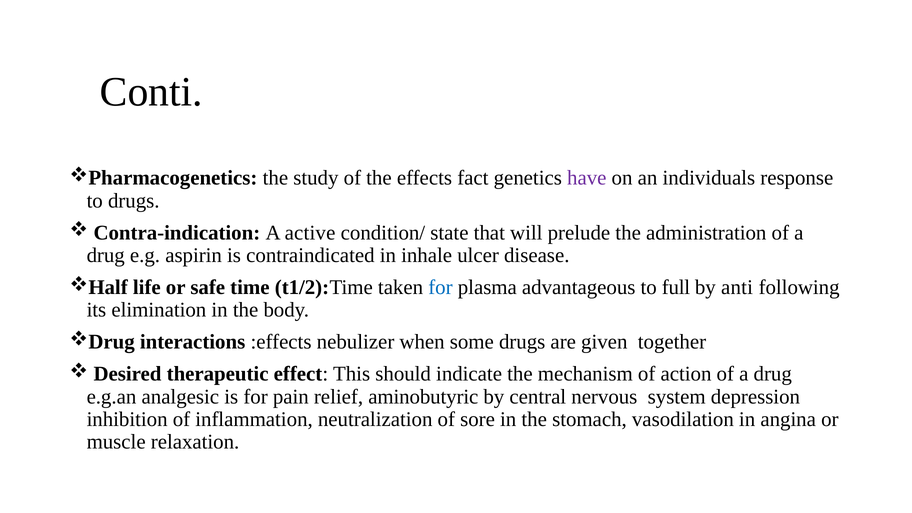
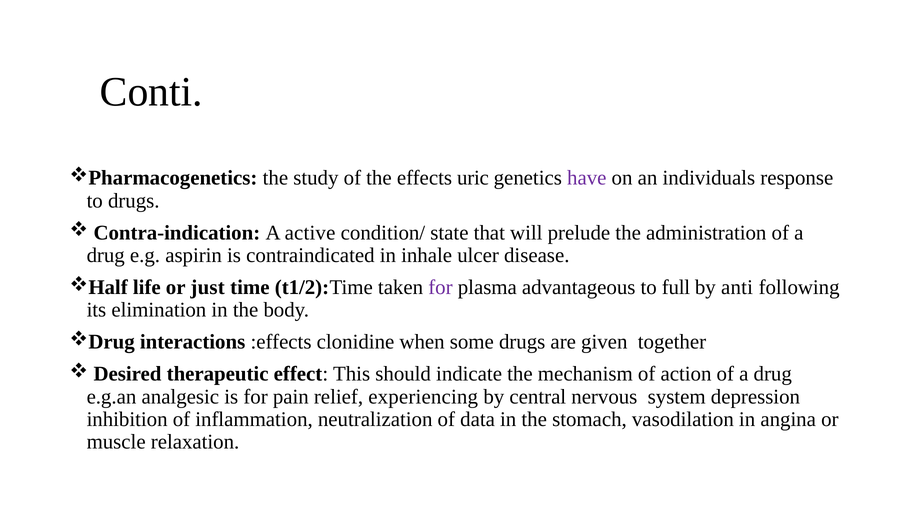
fact: fact -> uric
safe: safe -> just
for at (440, 287) colour: blue -> purple
nebulizer: nebulizer -> clonidine
aminobutyric: aminobutyric -> experiencing
sore: sore -> data
